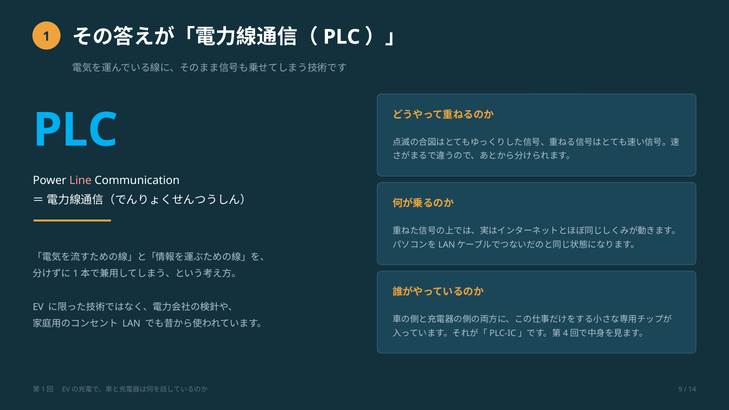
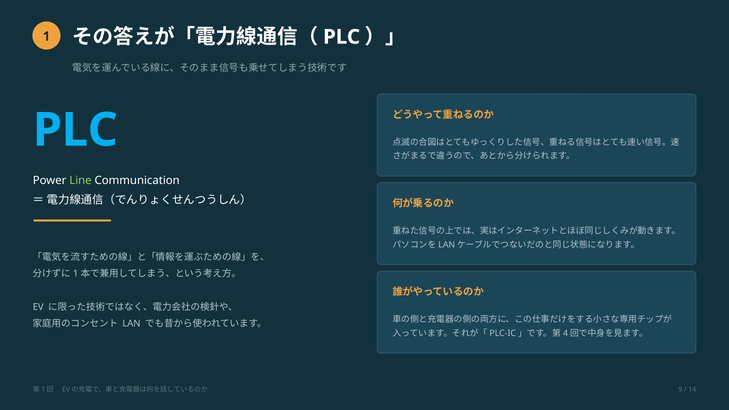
Line colour: pink -> light green
